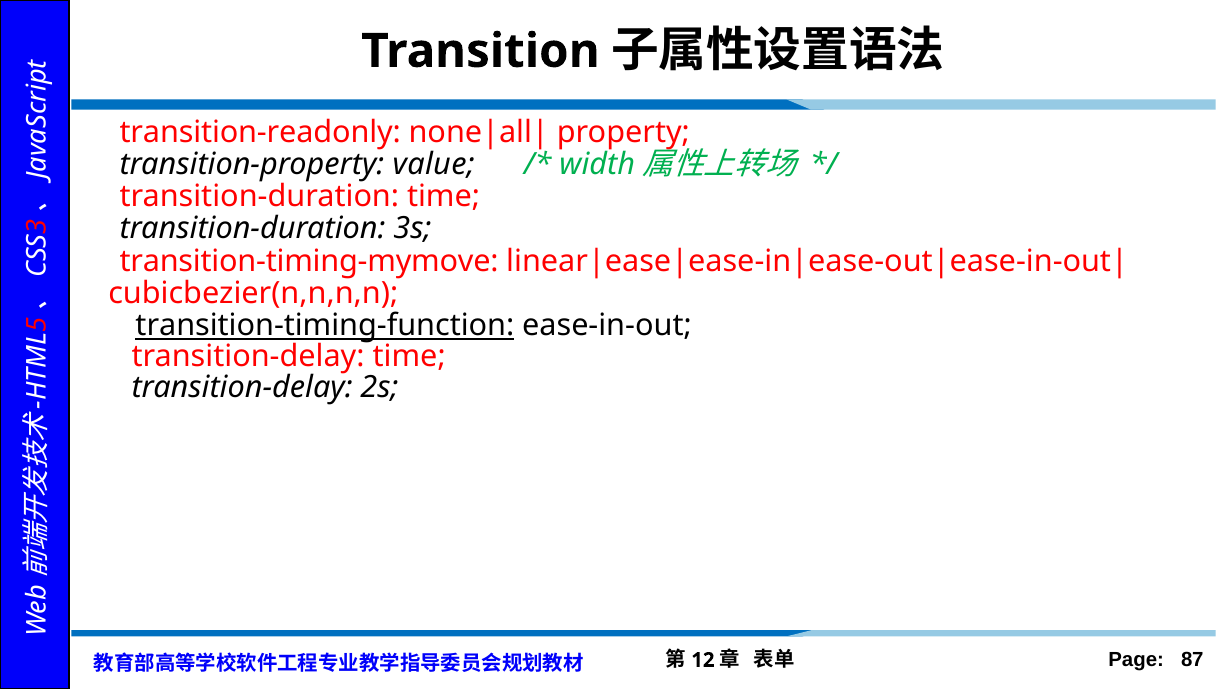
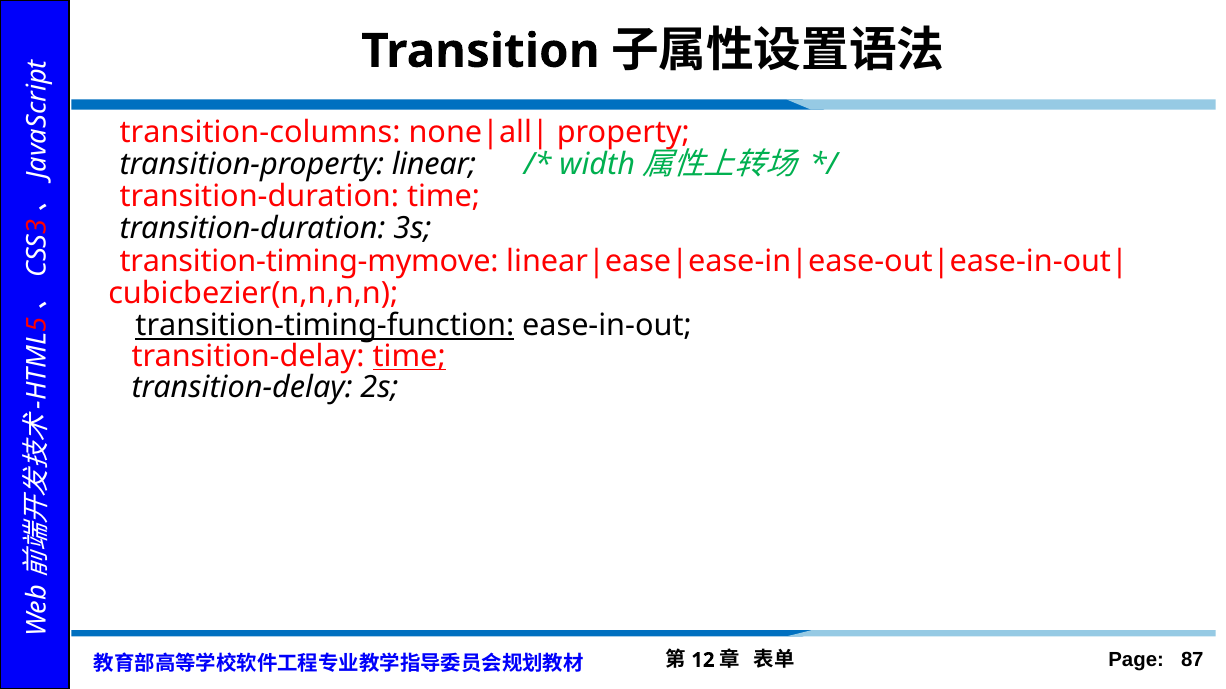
transition-readonly: transition-readonly -> transition-columns
value: value -> linear
time at (409, 357) underline: none -> present
